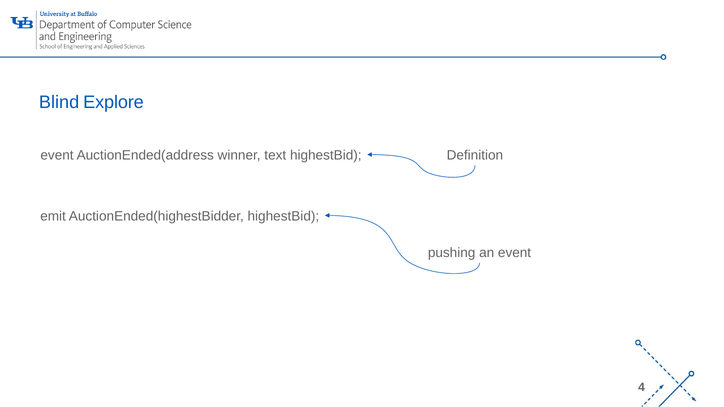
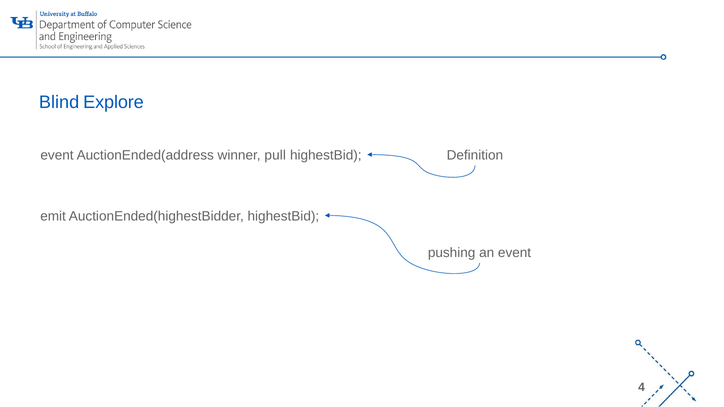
text: text -> pull
